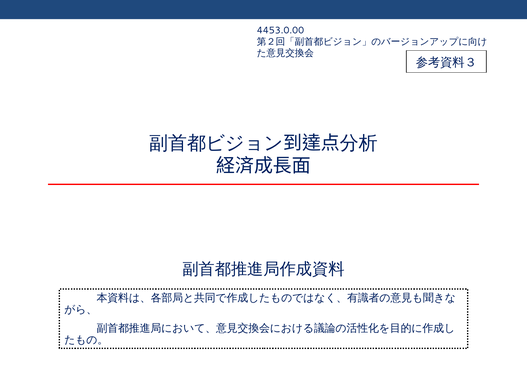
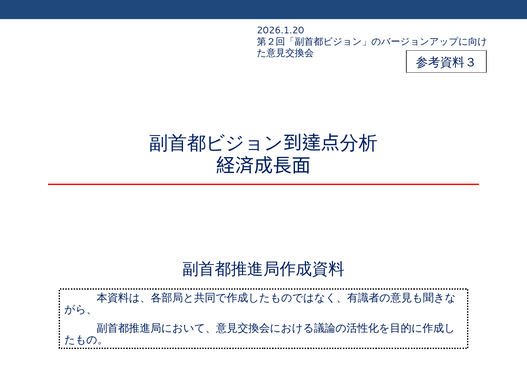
4453.0.00: 4453.0.00 -> 2026.1.20
